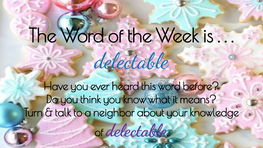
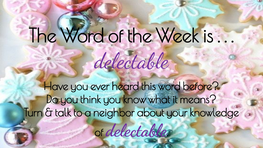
delectable at (131, 61) colour: blue -> purple
